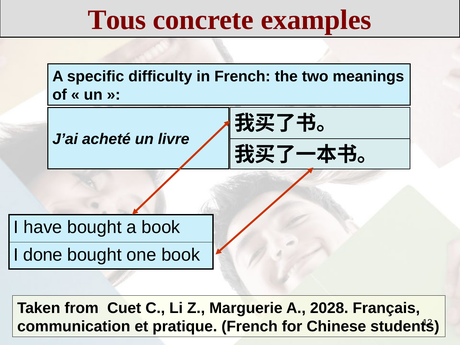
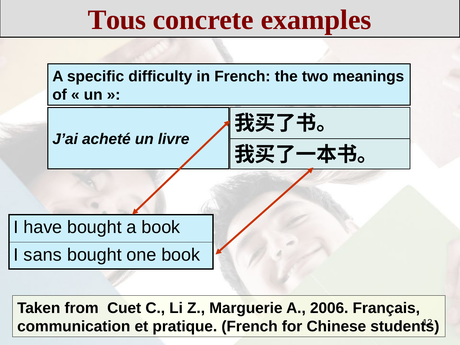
done: done -> sans
2028: 2028 -> 2006
